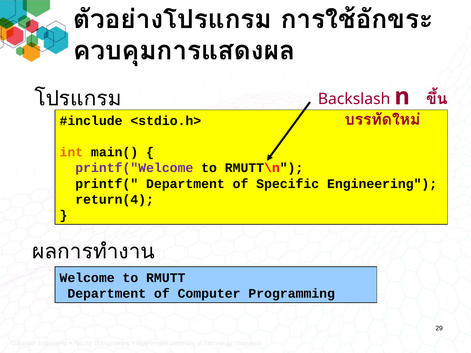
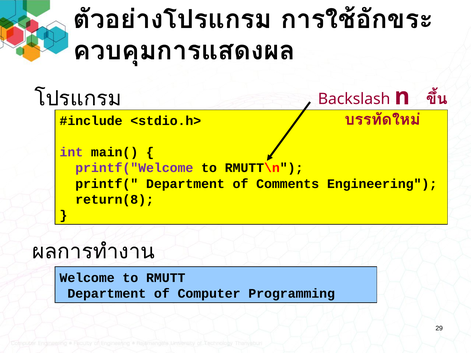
int colour: orange -> purple
Specific: Specific -> Comments
return(4: return(4 -> return(8
